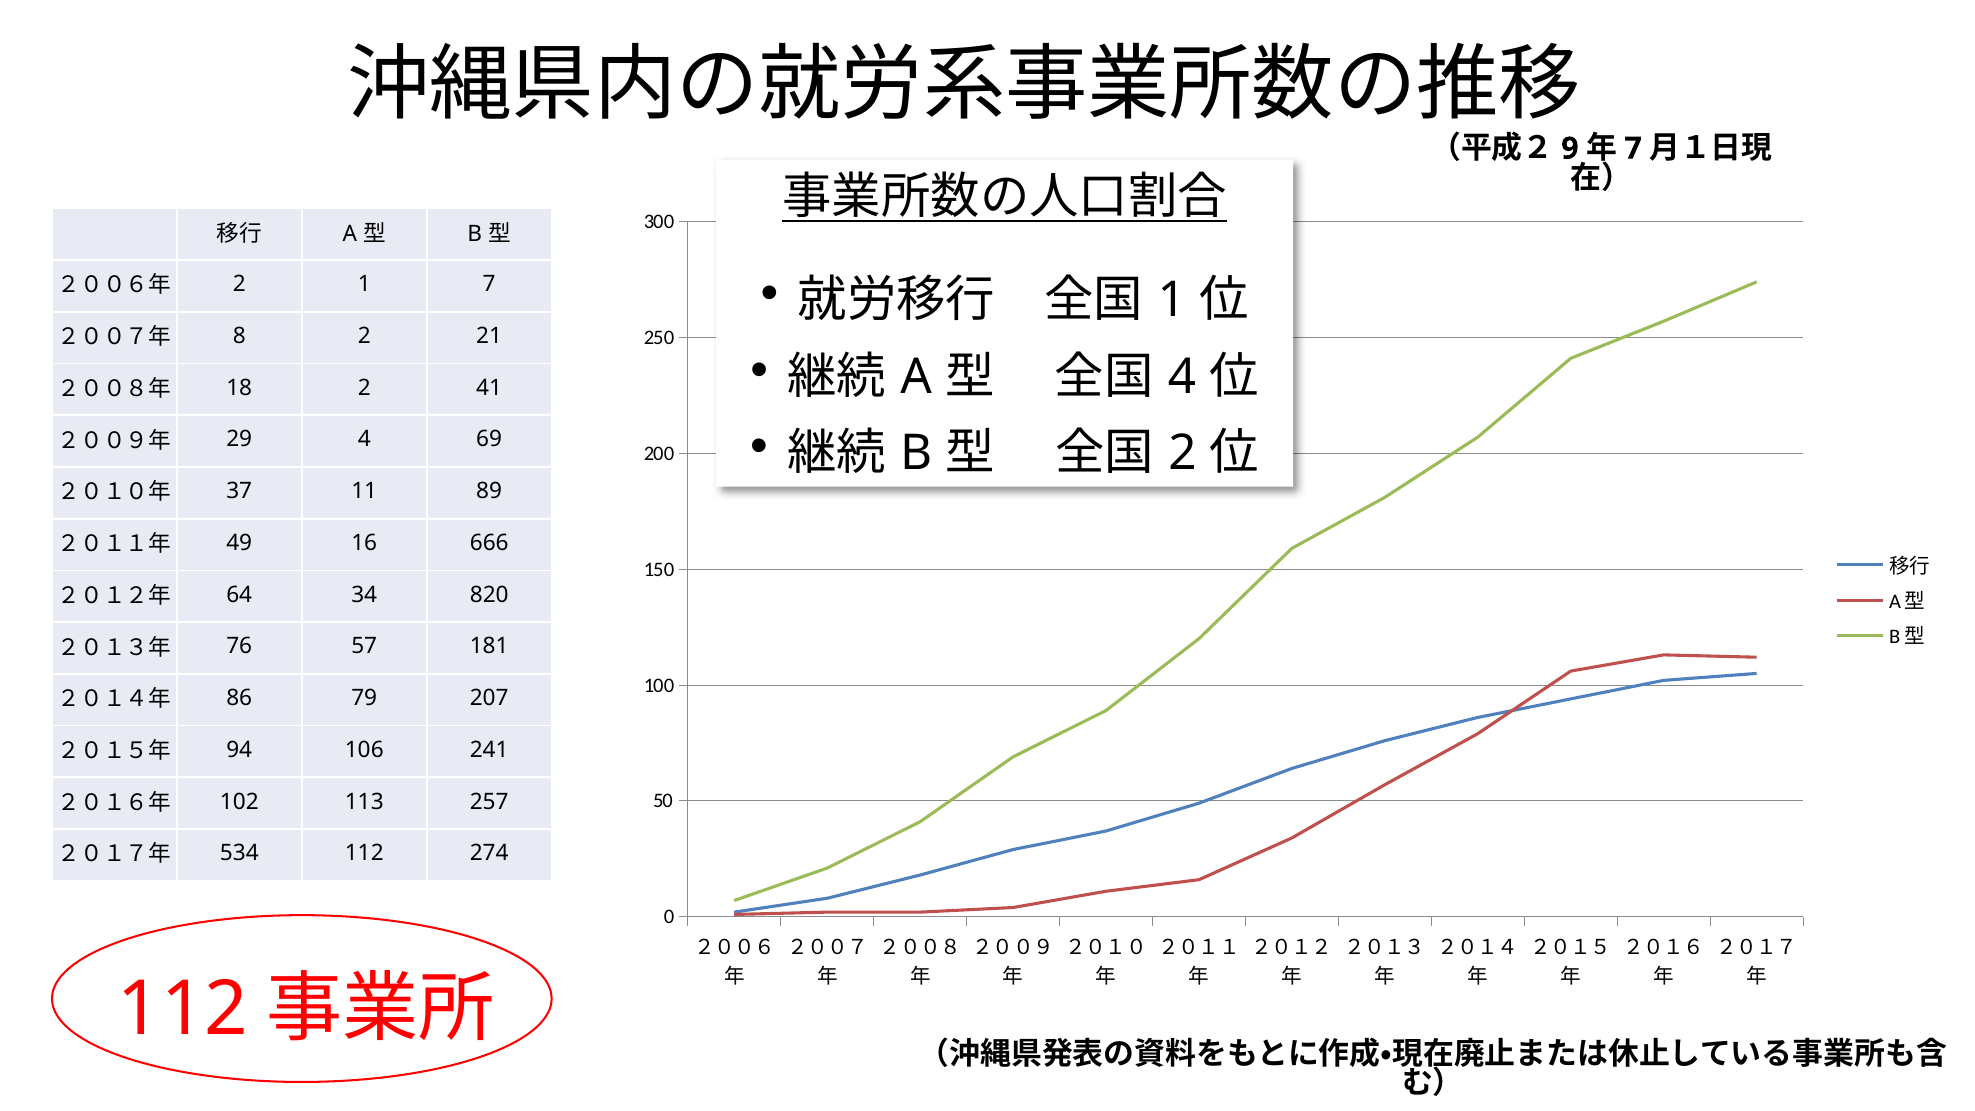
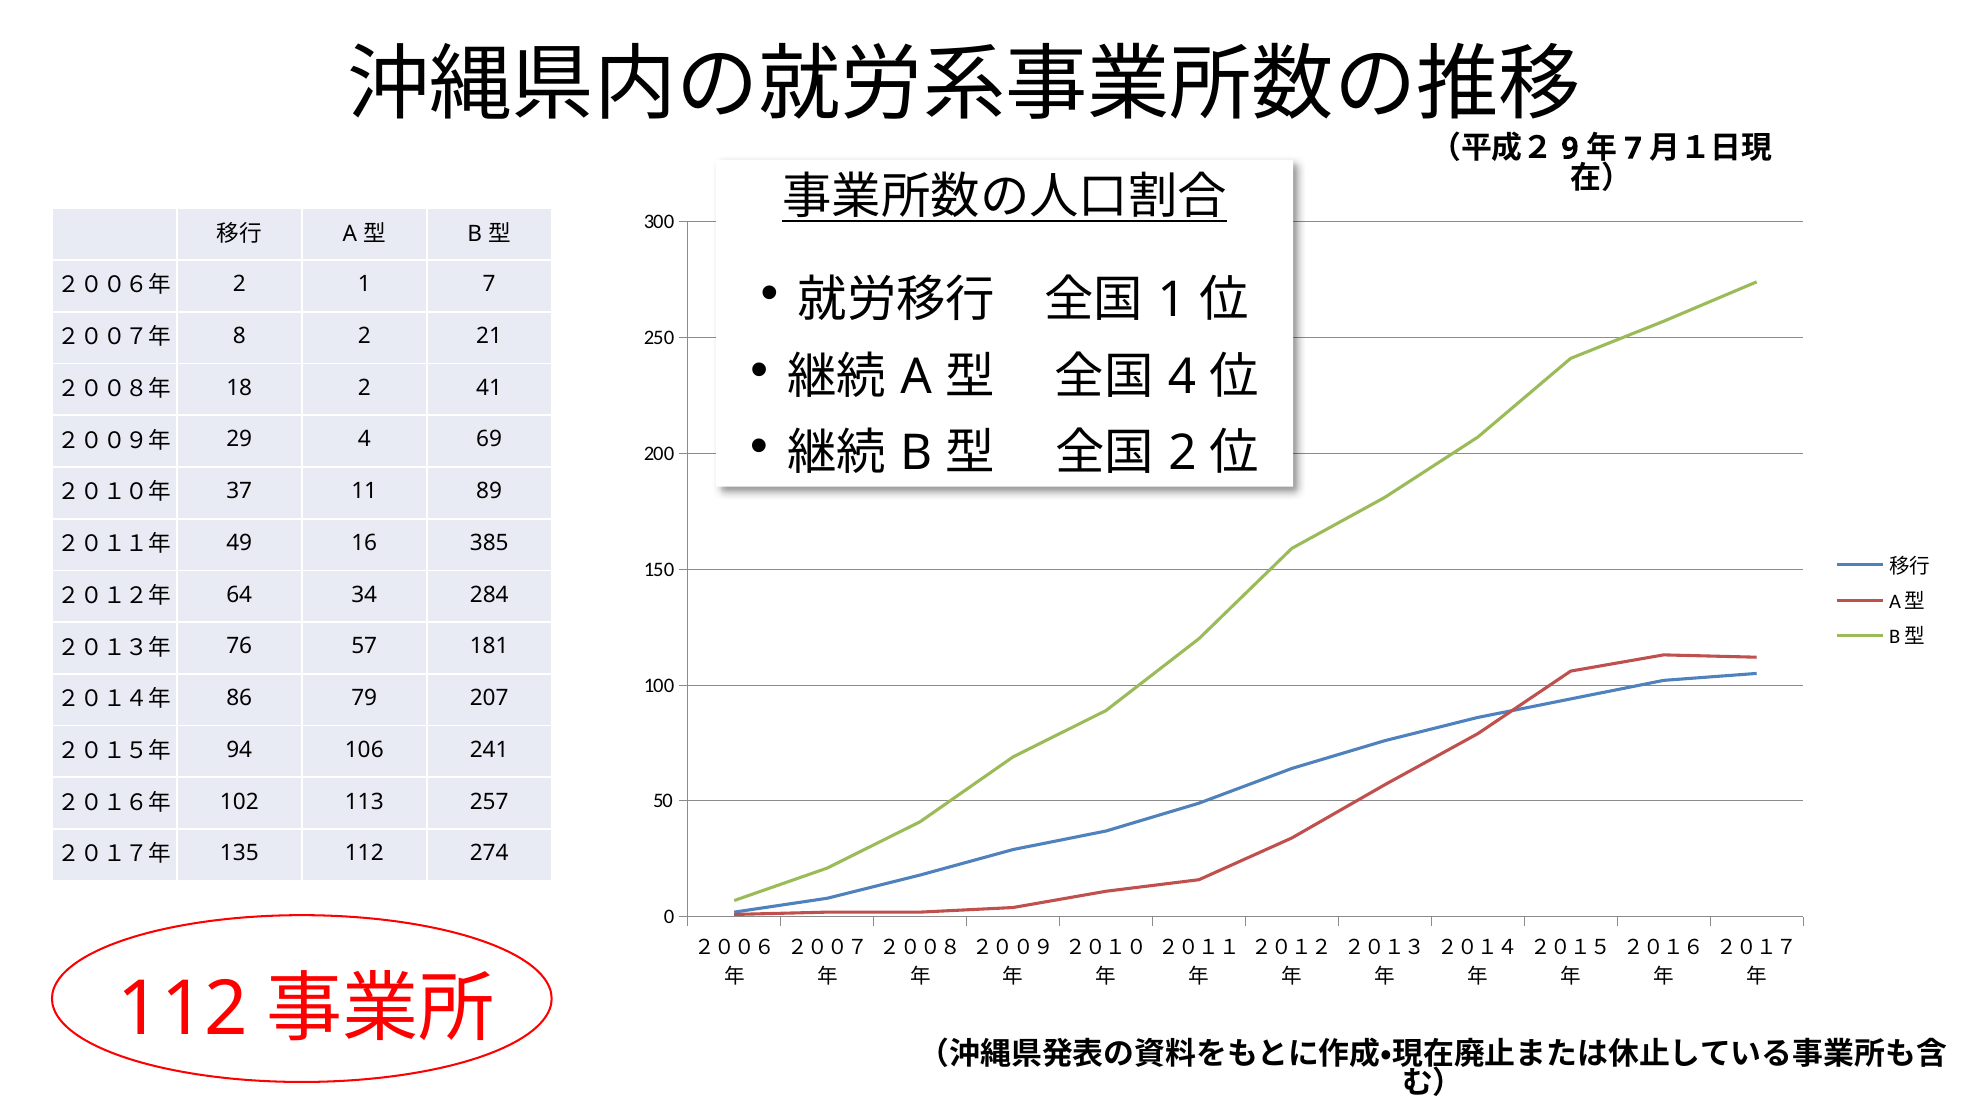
666: 666 -> 385
820: 820 -> 284
534: 534 -> 135
